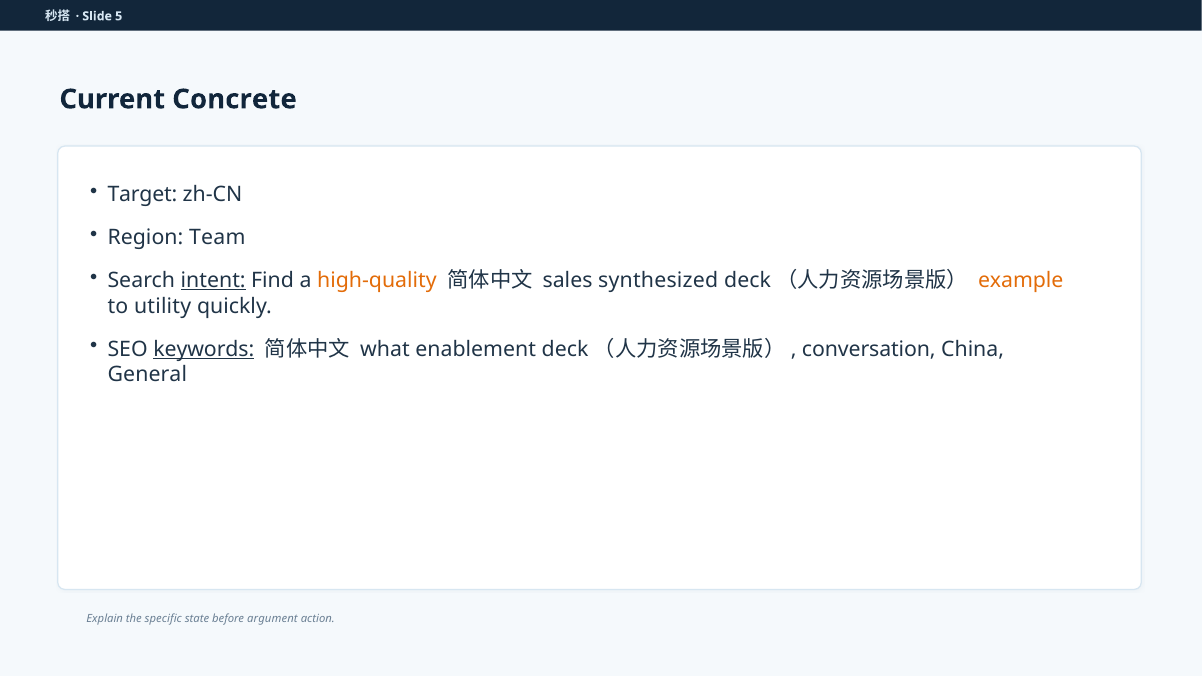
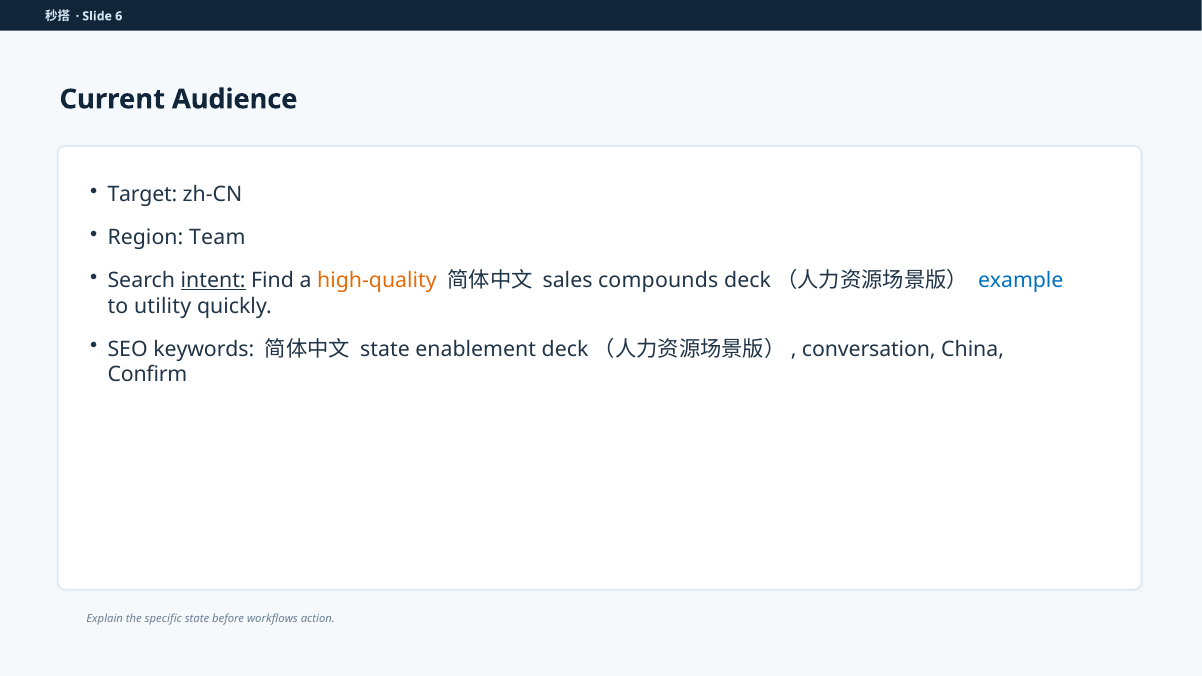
5: 5 -> 6
Concrete: Concrete -> Audience
synthesized: synthesized -> compounds
example colour: orange -> blue
keywords underline: present -> none
what at (385, 349): what -> state
General: General -> Confirm
argument: argument -> workflows
